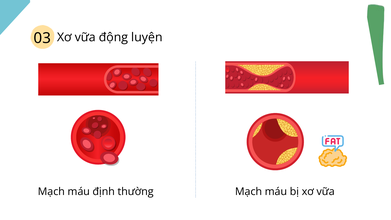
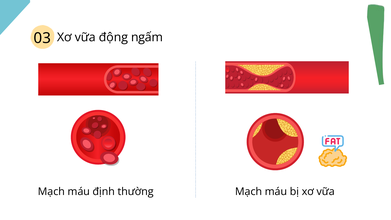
luyện: luyện -> ngấm
